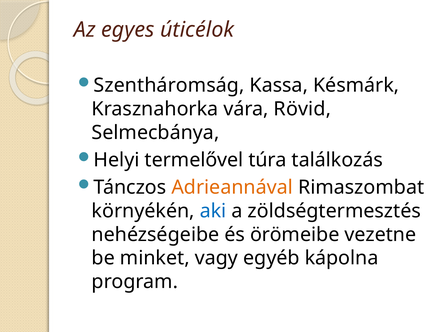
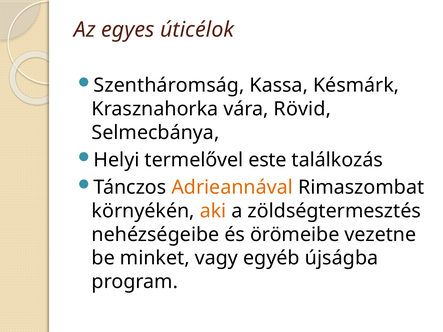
túra: túra -> este
aki colour: blue -> orange
kápolna: kápolna -> újságba
